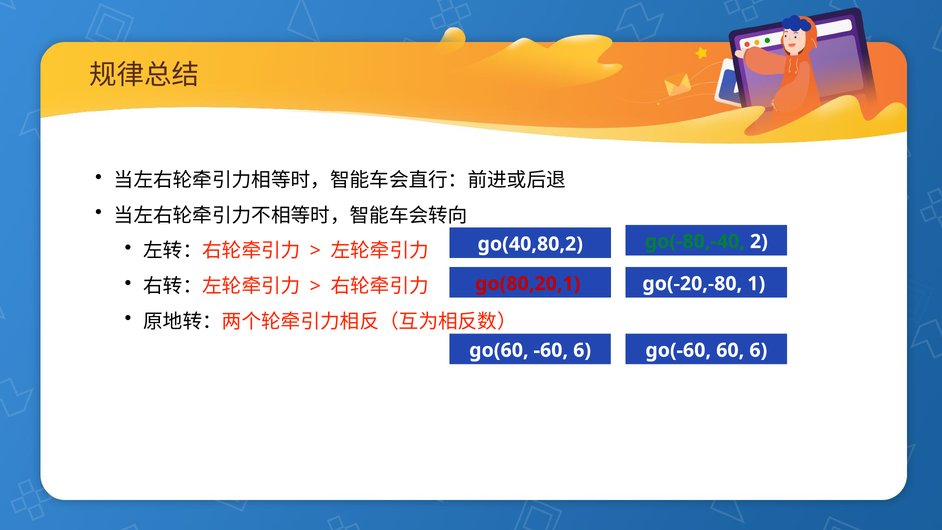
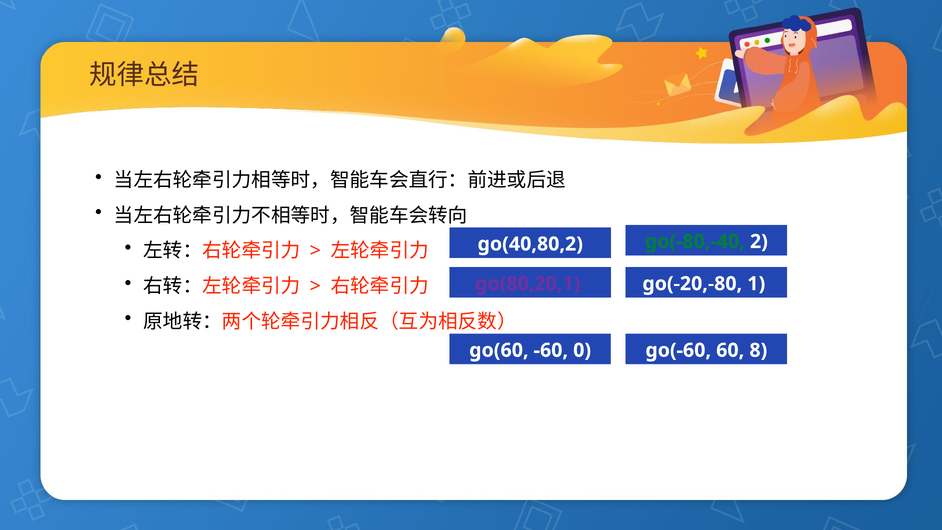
go(80,20,1 colour: red -> purple
-60 6: 6 -> 0
60 6: 6 -> 8
